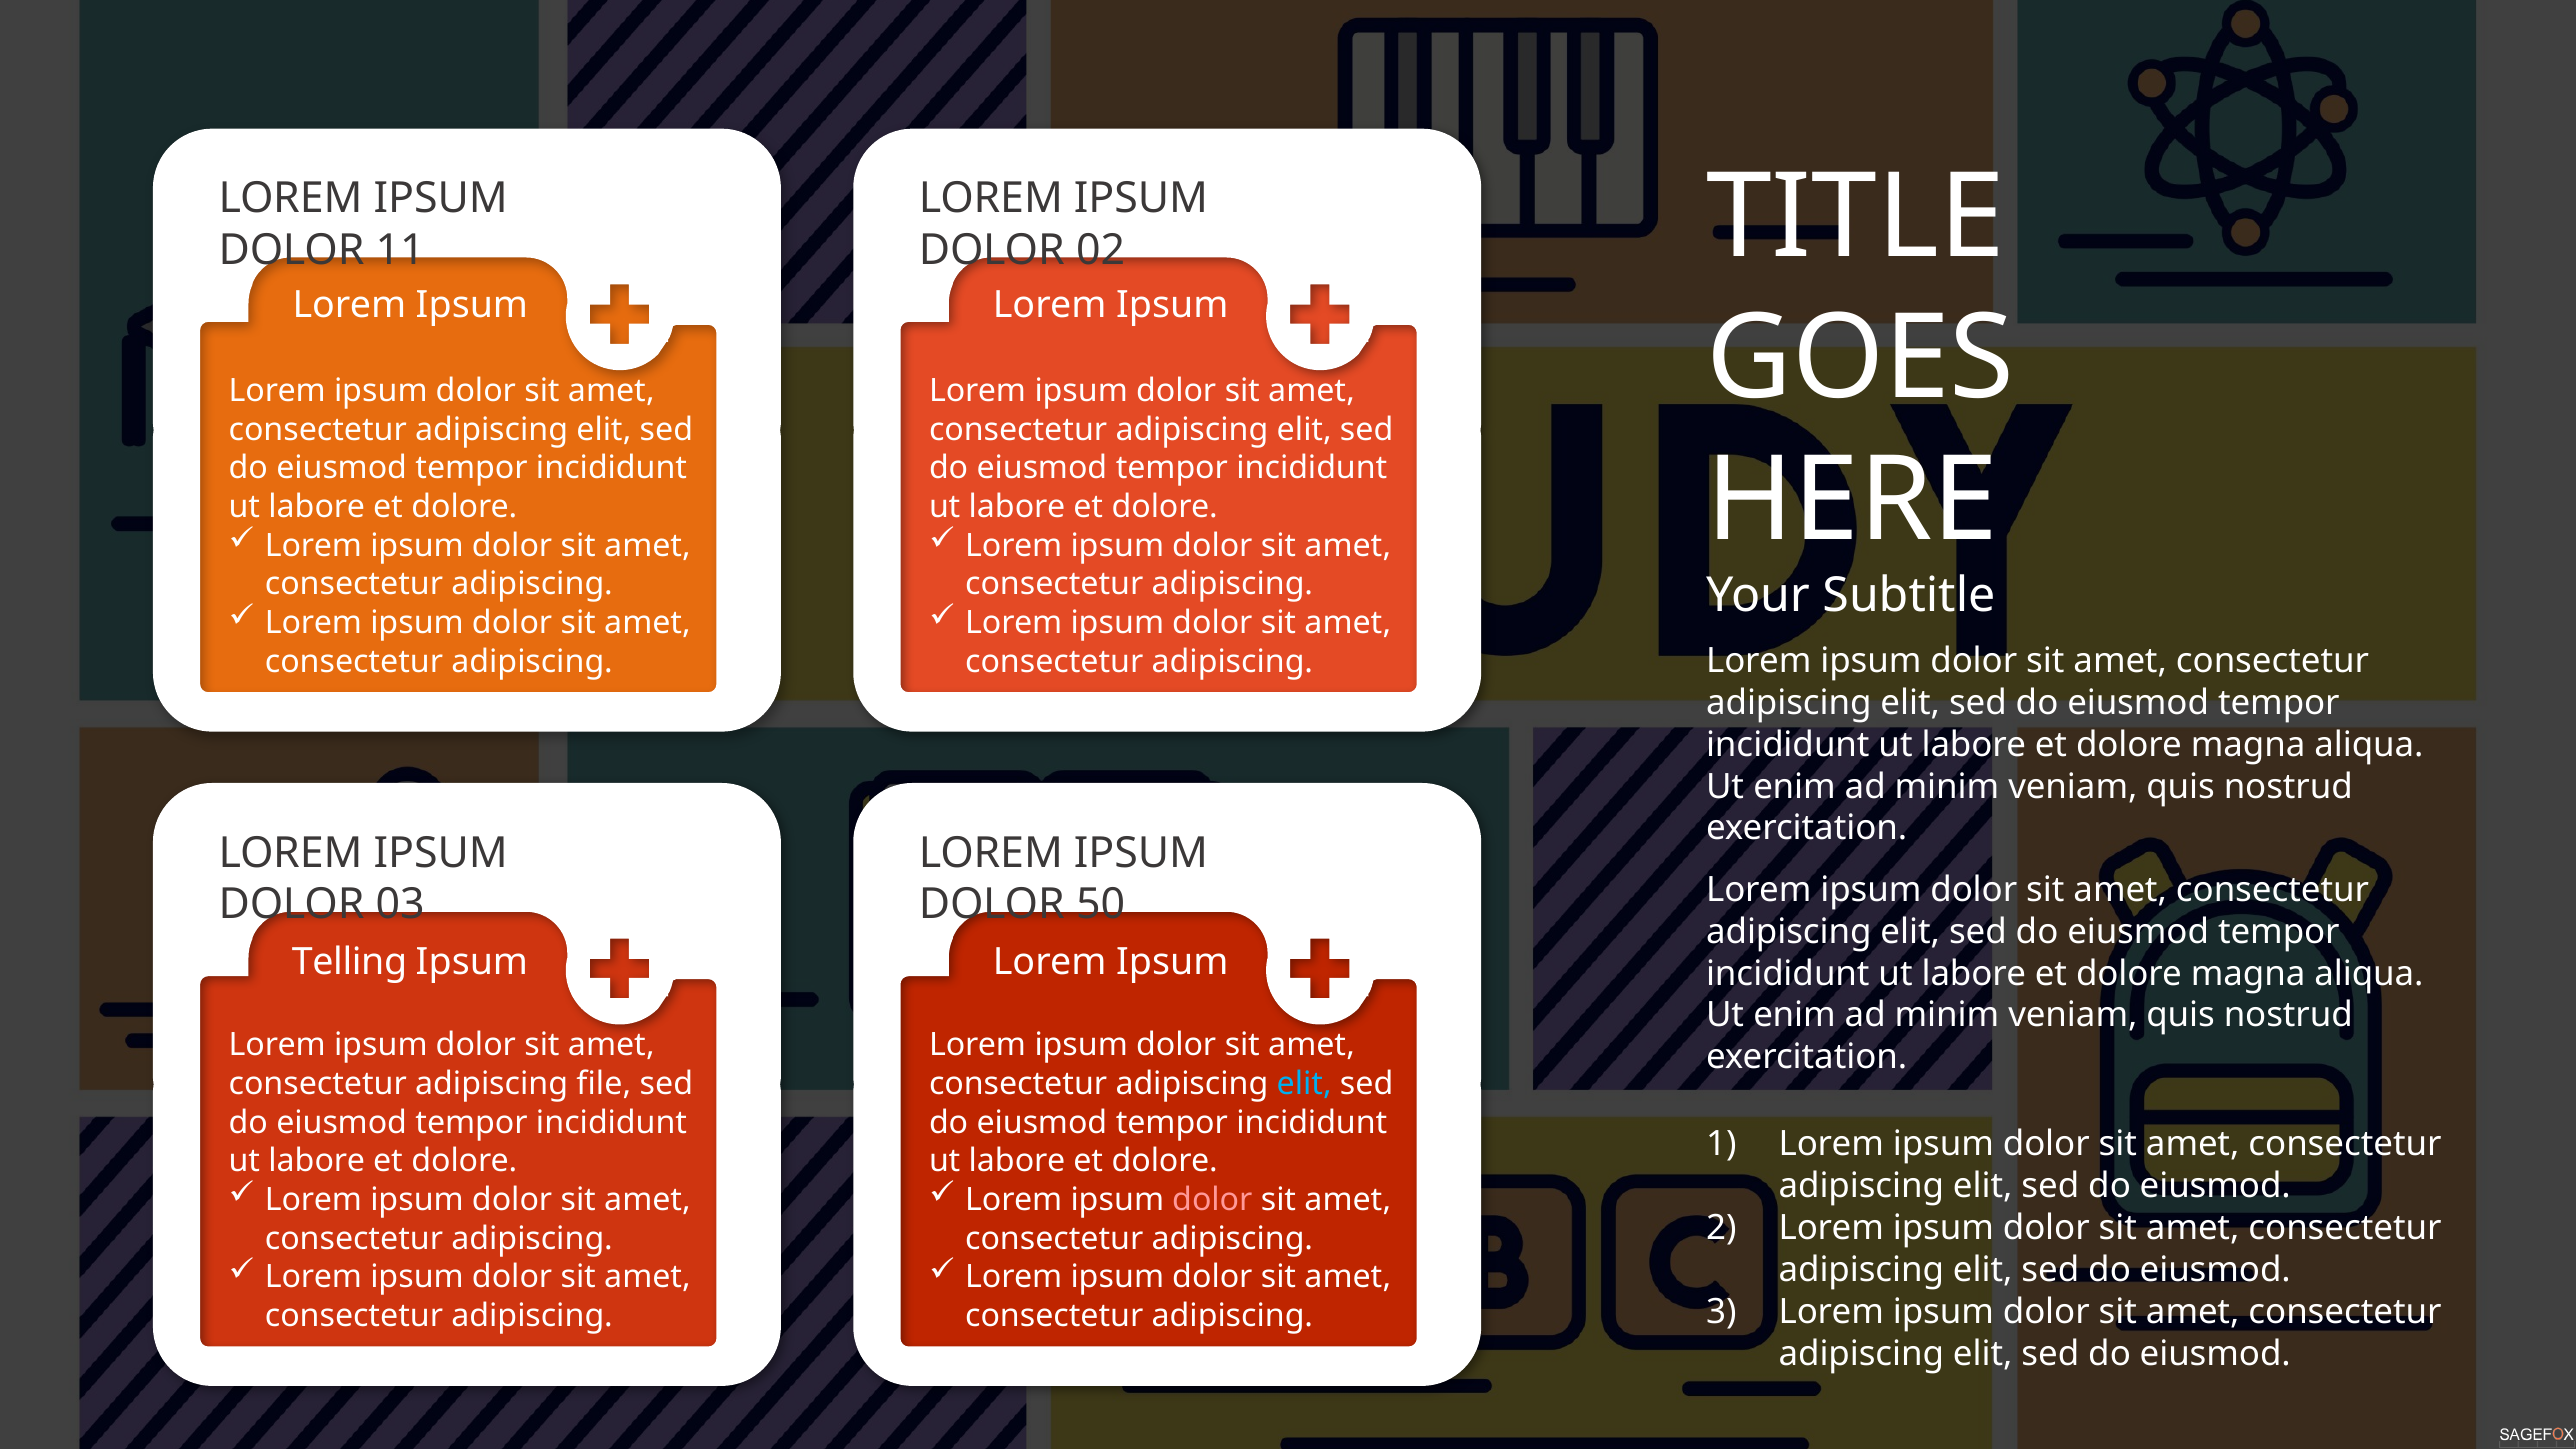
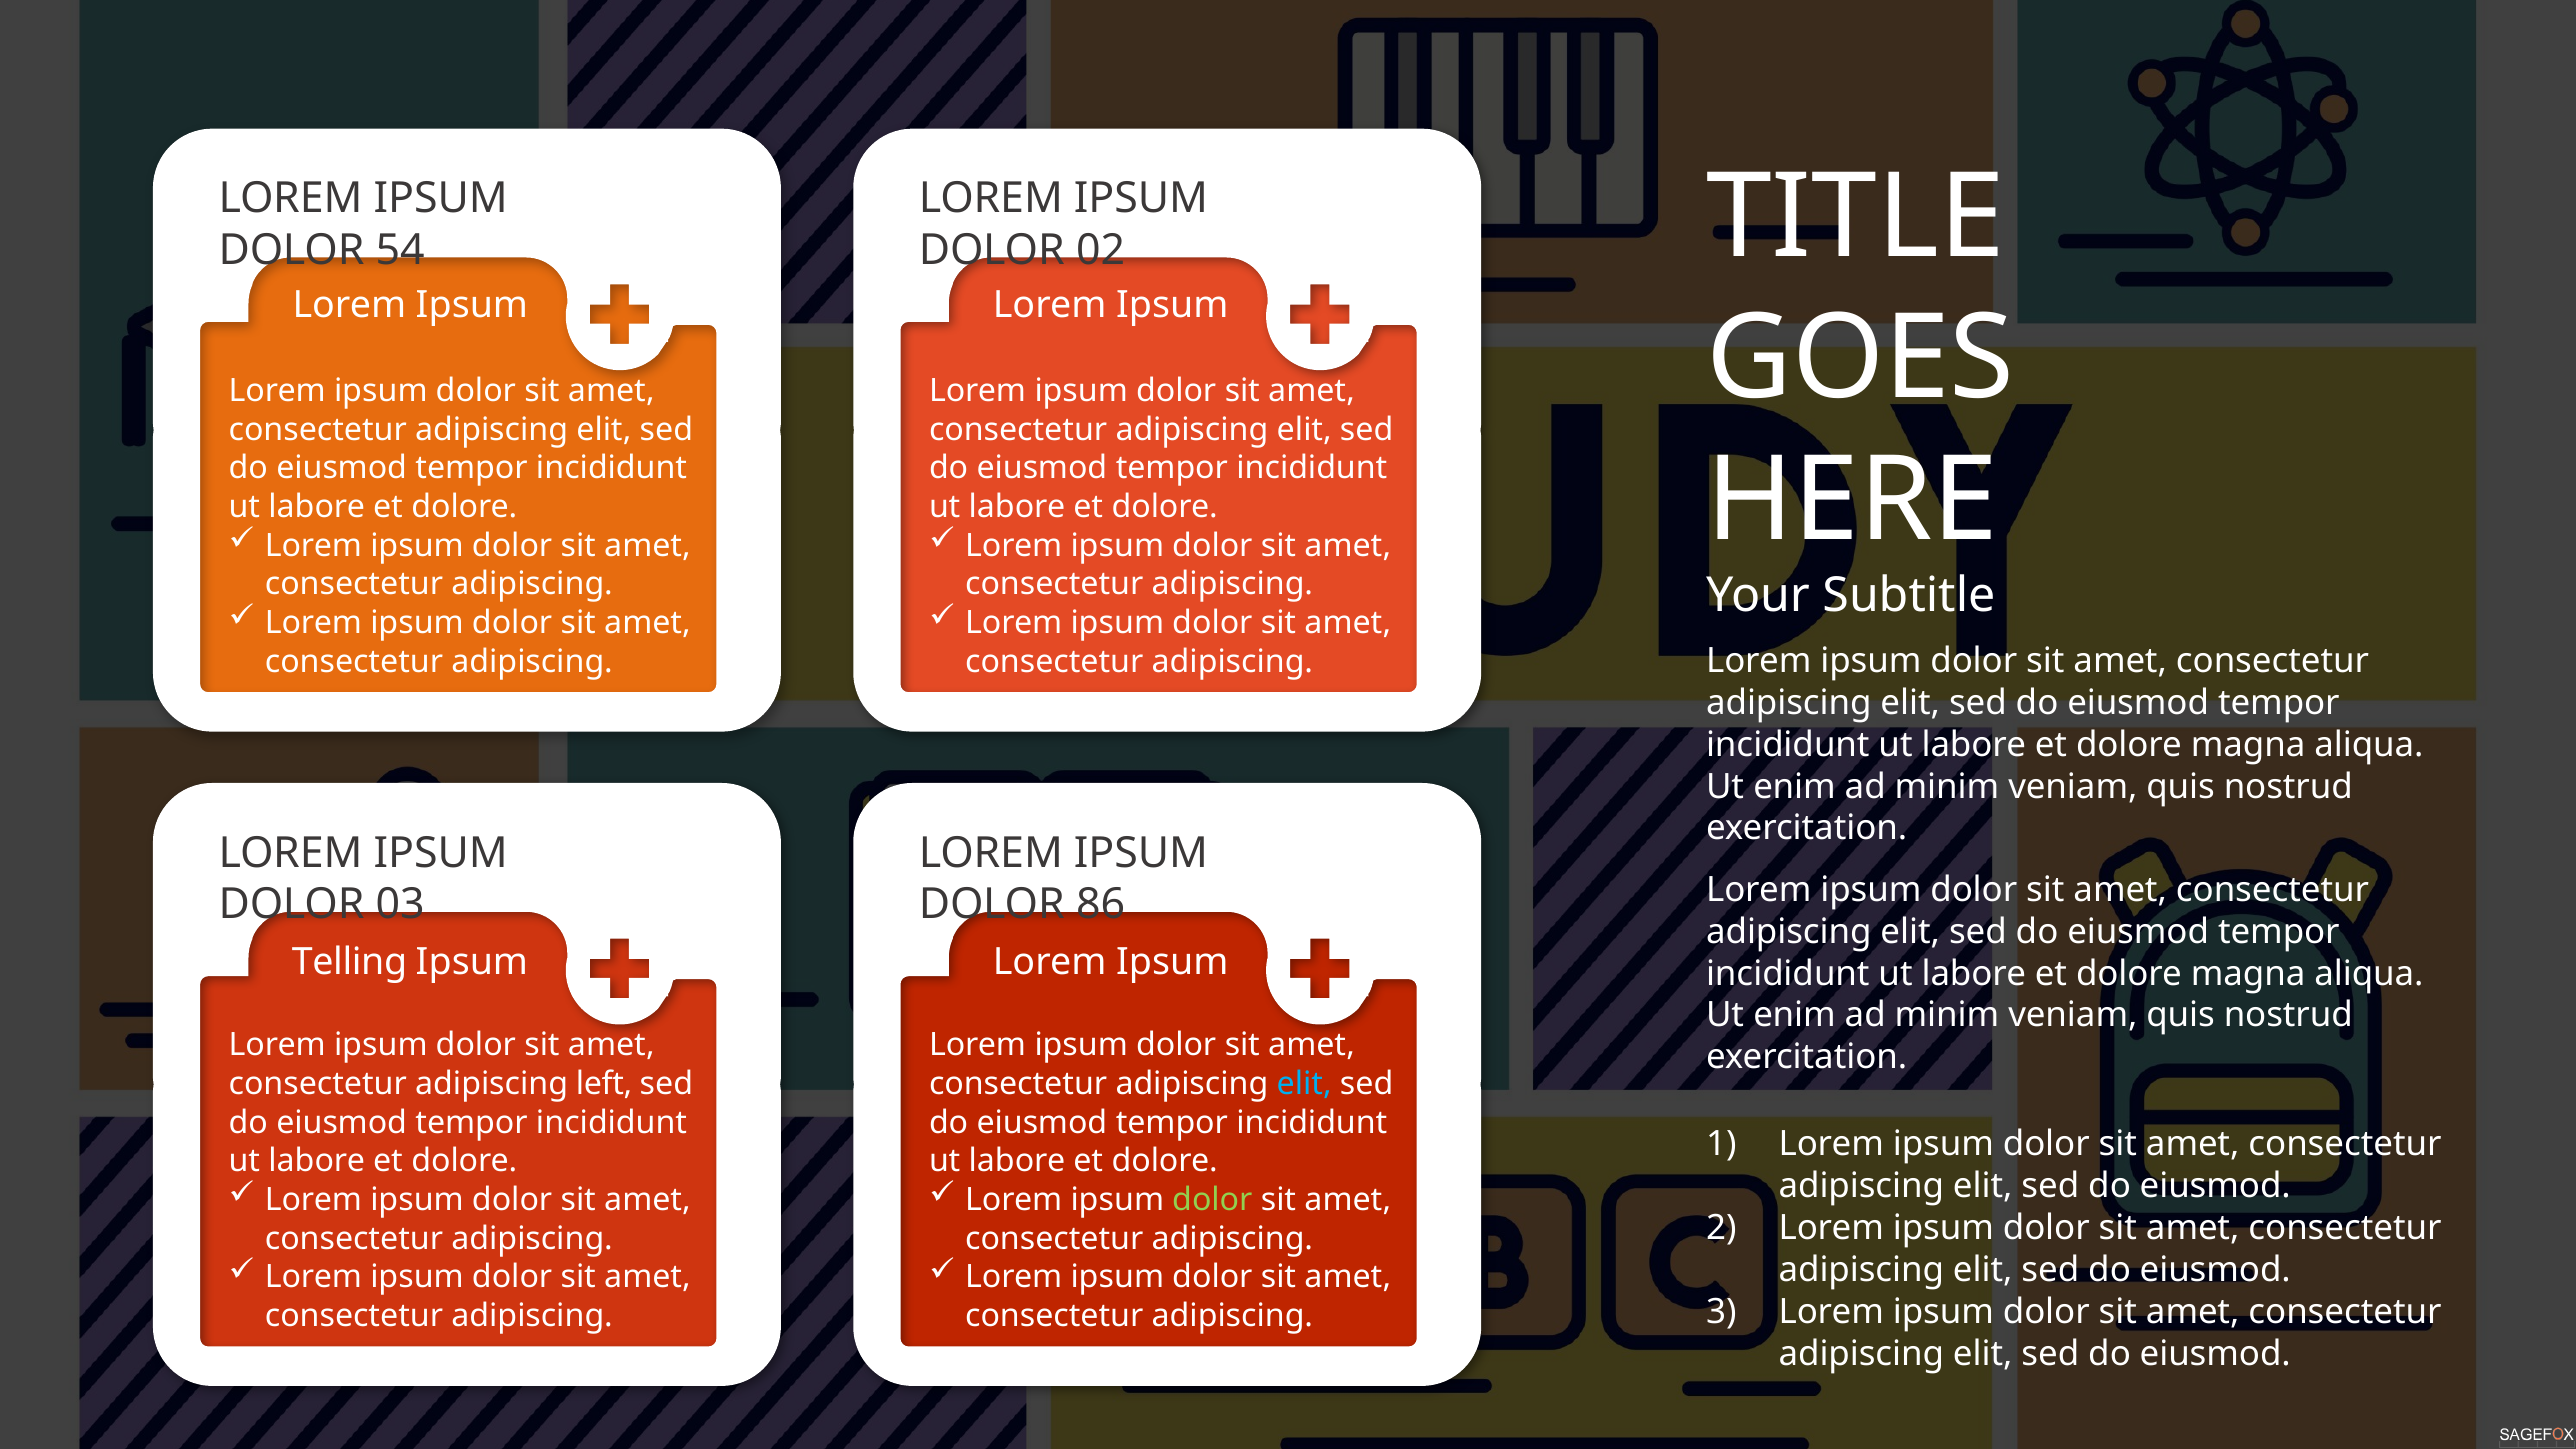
11: 11 -> 54
50: 50 -> 86
file: file -> left
dolor at (1212, 1200) colour: pink -> light green
